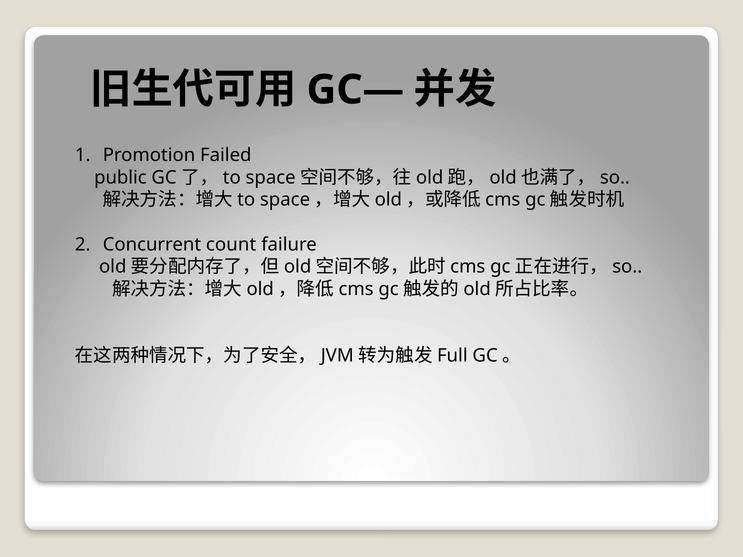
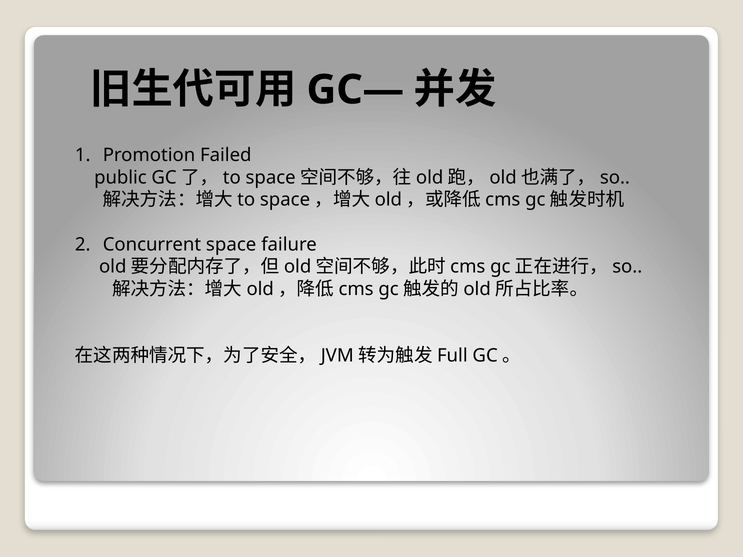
count: count -> space
